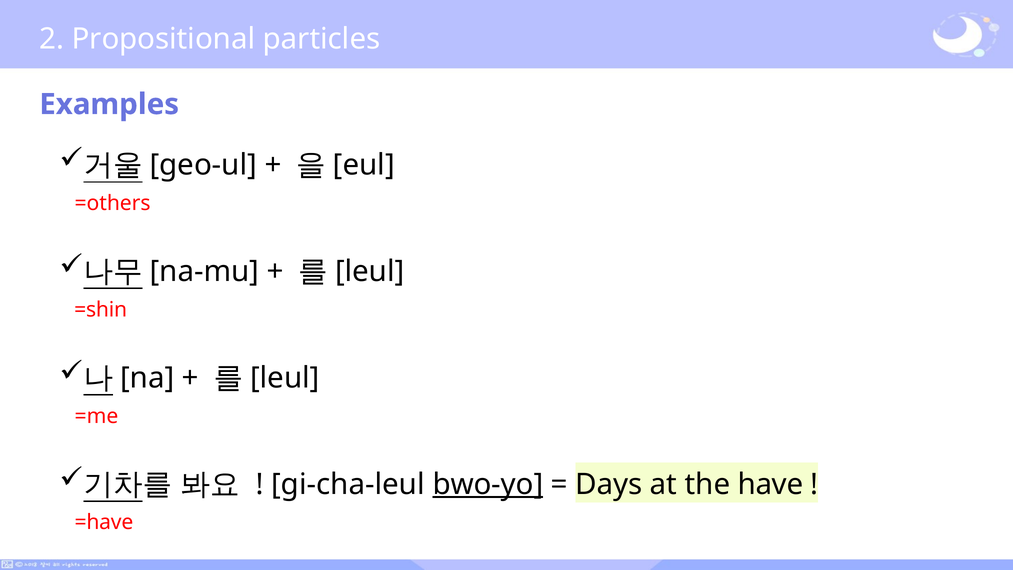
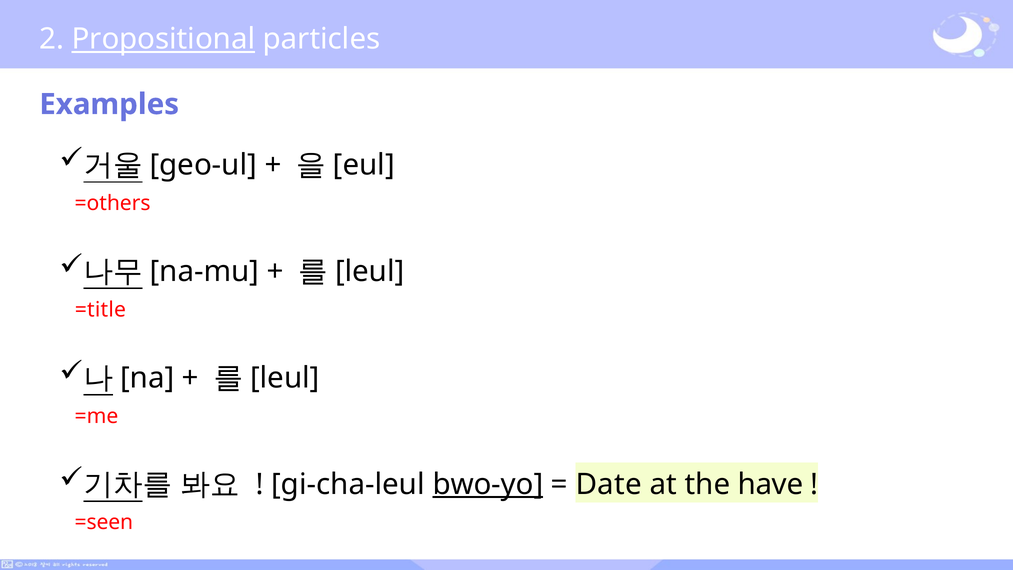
Propositional underline: none -> present
=shin: =shin -> =title
Days: Days -> Date
=have: =have -> =seen
